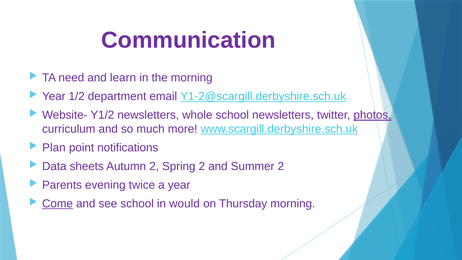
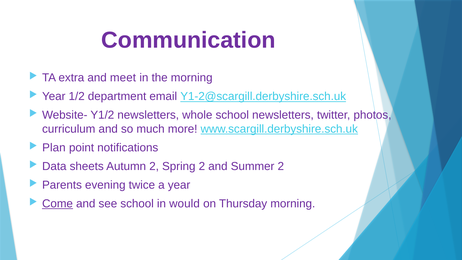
need: need -> extra
learn: learn -> meet
photos underline: present -> none
